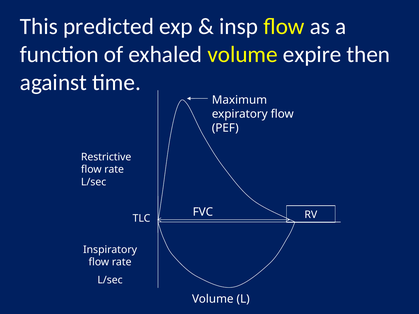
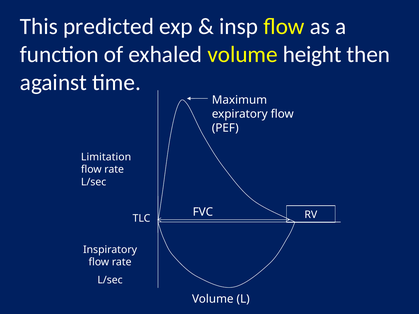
expire: expire -> height
Restrictive: Restrictive -> Limitation
